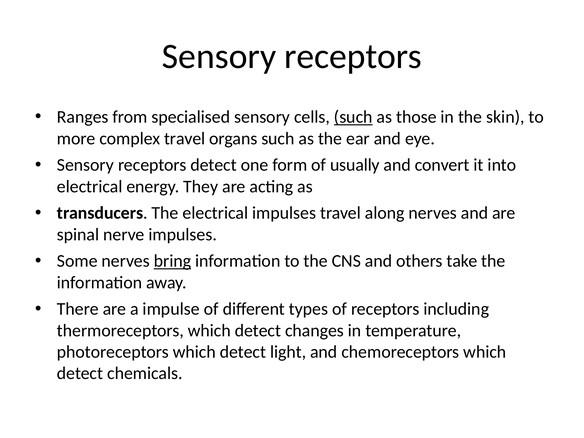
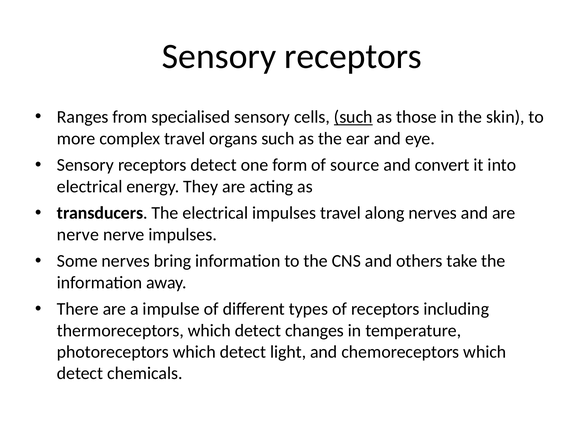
usually: usually -> source
spinal at (78, 234): spinal -> nerve
bring underline: present -> none
